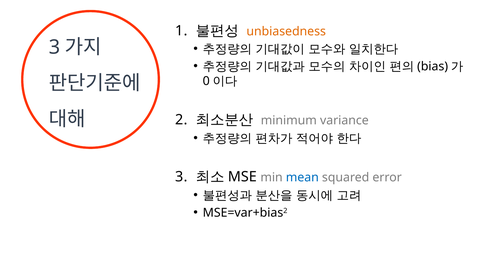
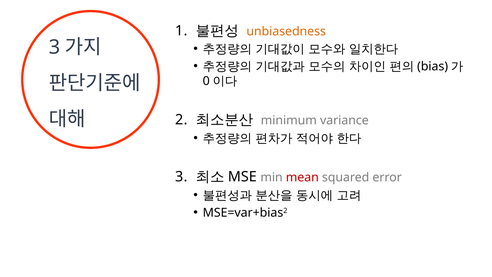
mean colour: blue -> red
